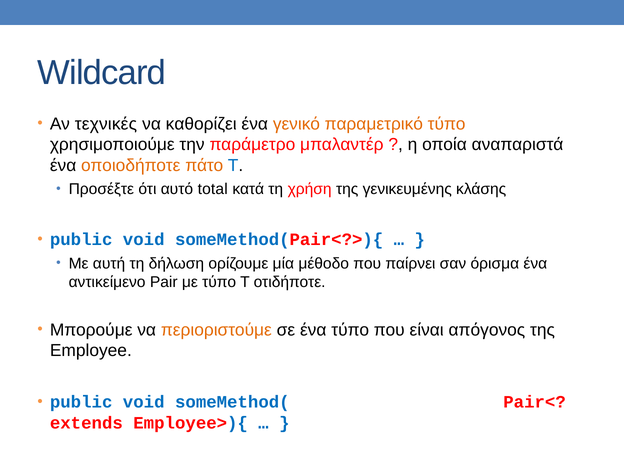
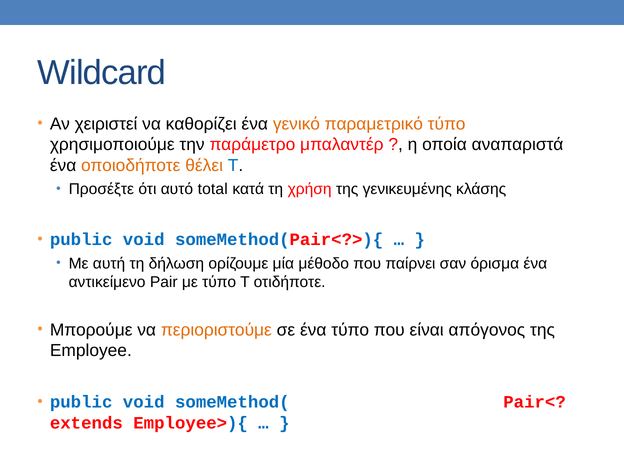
τεχνικές: τεχνικές -> χειριστεί
πάτο: πάτο -> θέλει
